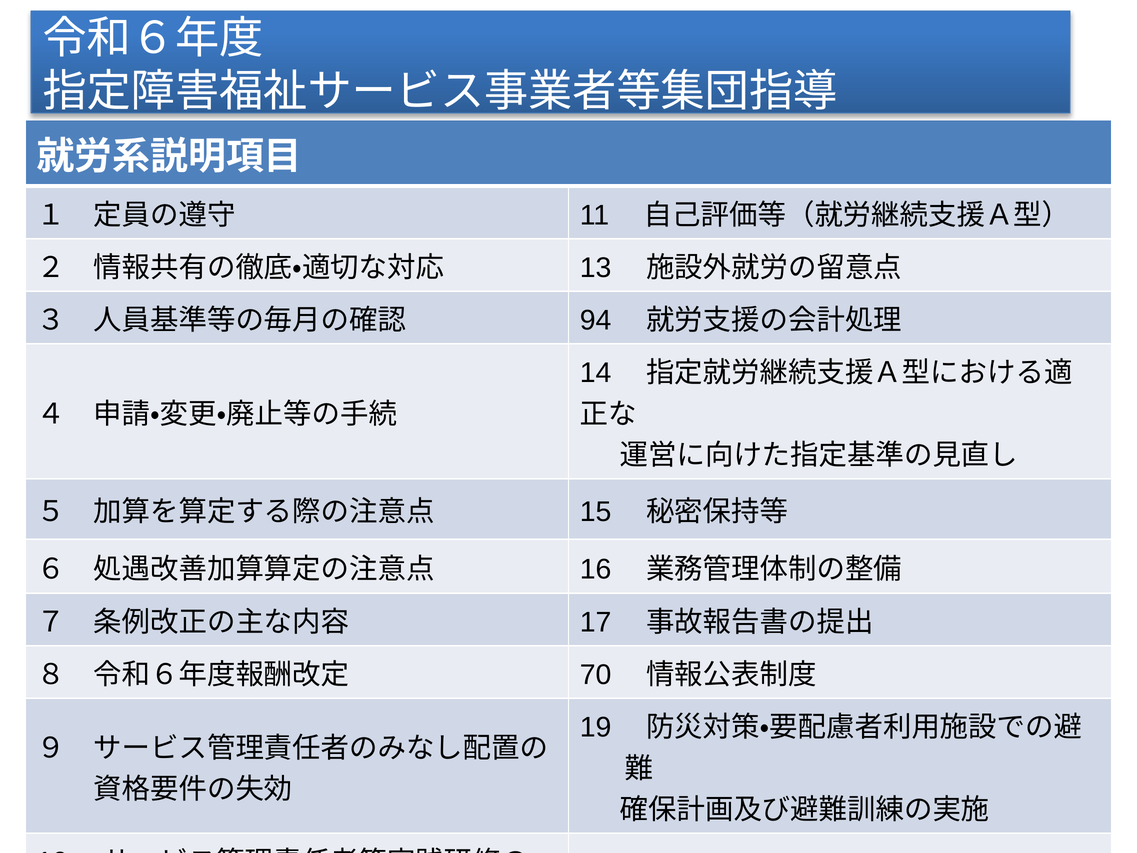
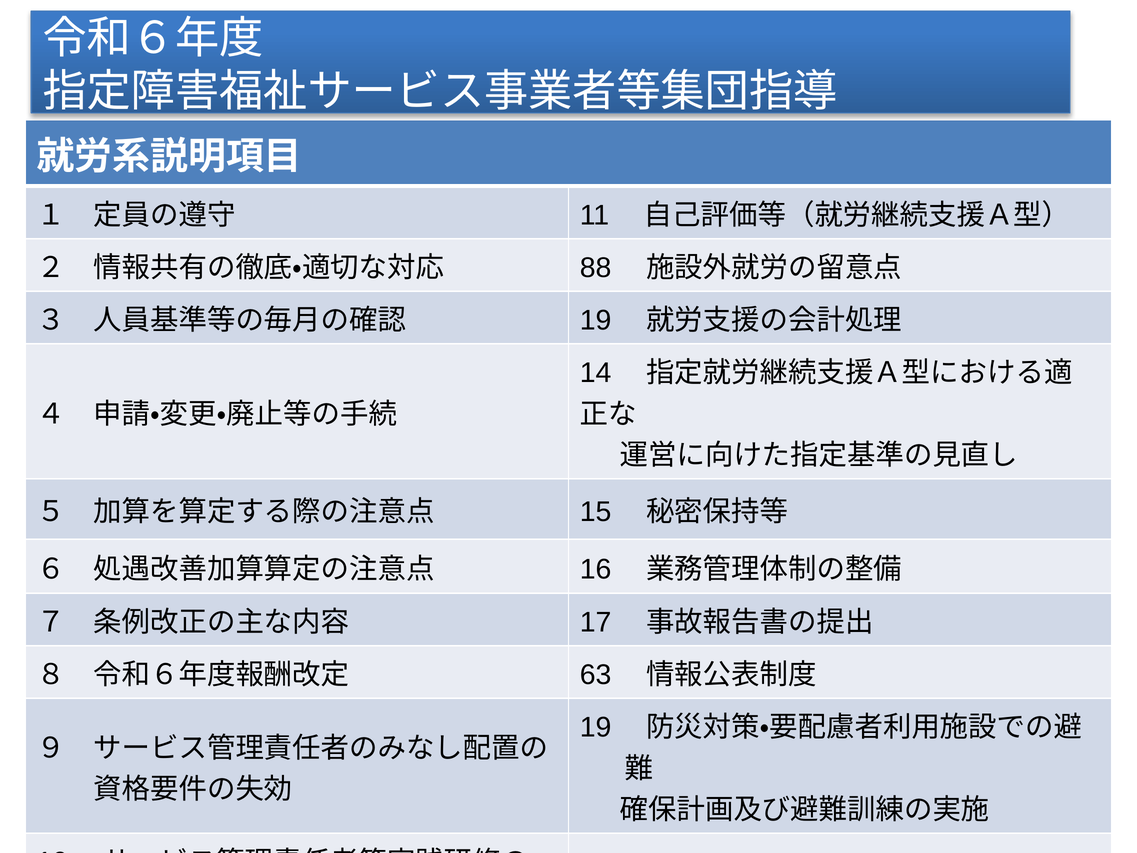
13: 13 -> 88
94 at (596, 320): 94 -> 19
70: 70 -> 63
